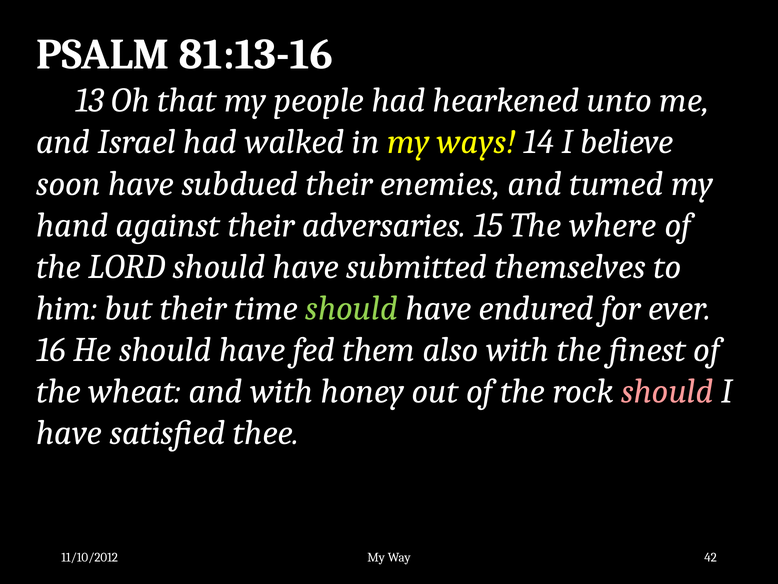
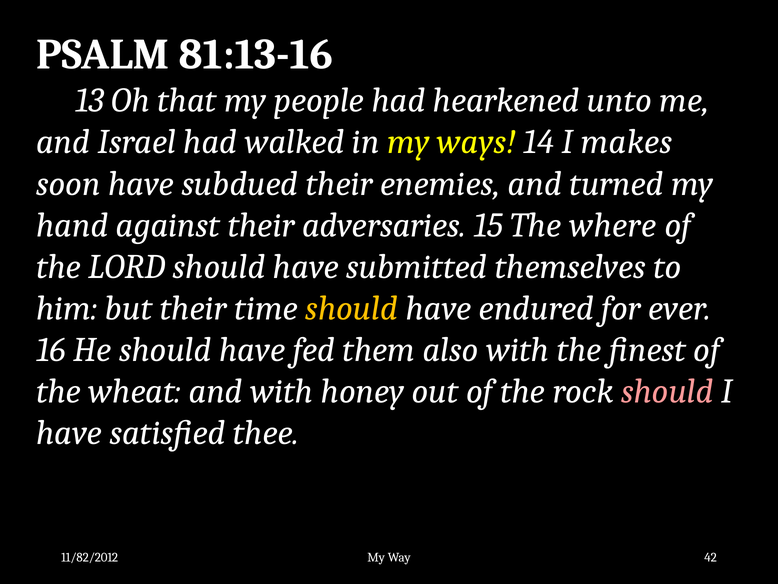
believe: believe -> makes
should at (352, 308) colour: light green -> yellow
11/10/2012: 11/10/2012 -> 11/82/2012
